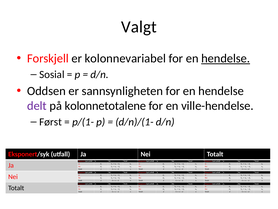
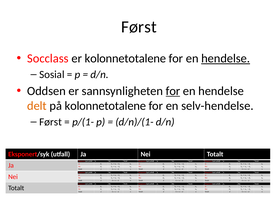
Valgt at (139, 27): Valgt -> Først
Forskjell: Forskjell -> Socclass
er kolonnevariabel: kolonnevariabel -> kolonnetotalene
for at (173, 91) underline: none -> present
delt colour: purple -> orange
ville-hendelse: ville-hendelse -> selv-hendelse
